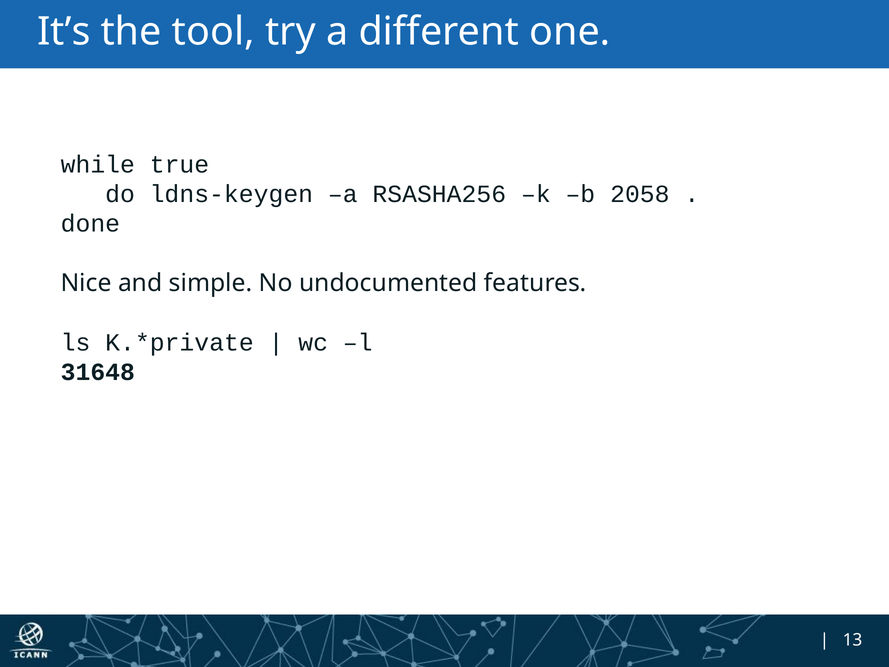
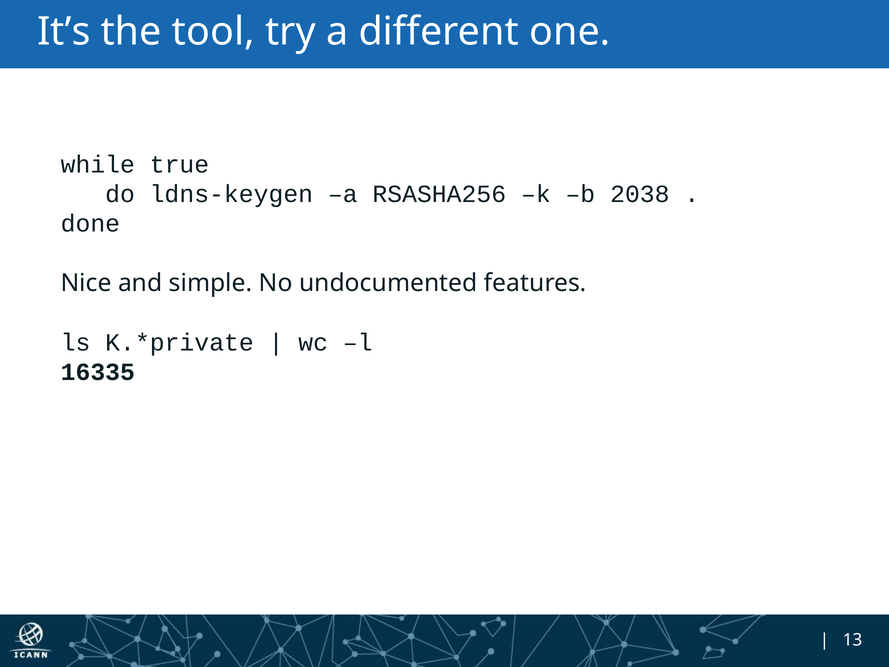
2058: 2058 -> 2038
31648: 31648 -> 16335
